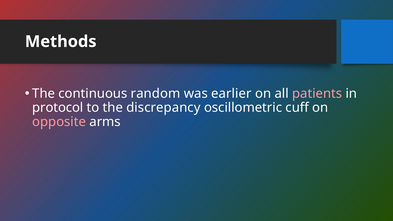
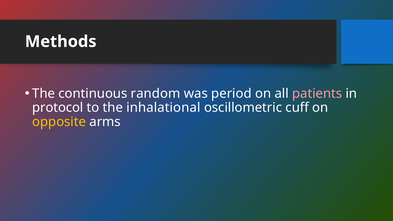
earlier: earlier -> period
discrepancy: discrepancy -> inhalational
opposite colour: pink -> yellow
